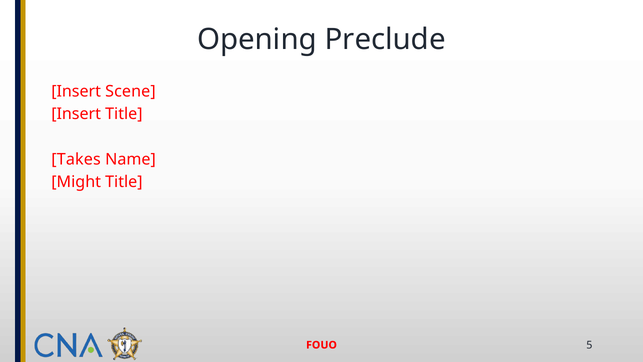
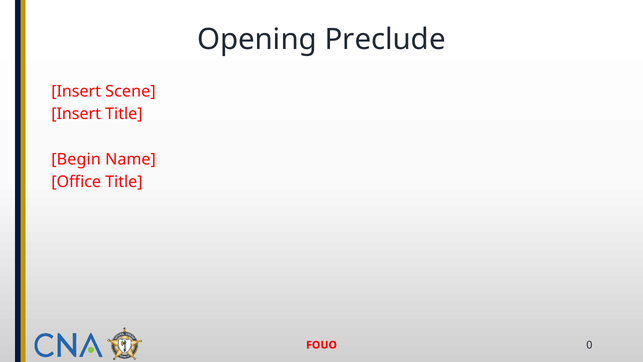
Takes: Takes -> Begin
Might: Might -> Office
5: 5 -> 0
